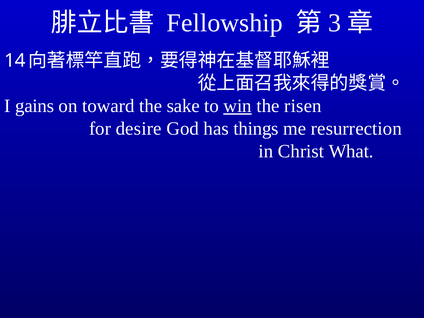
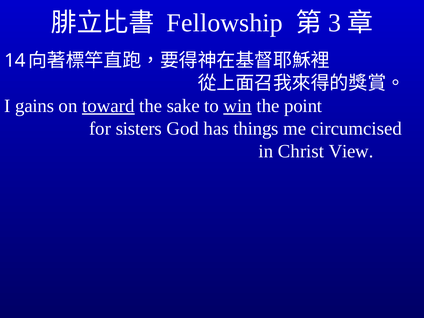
toward underline: none -> present
risen: risen -> point
desire: desire -> sisters
resurrection: resurrection -> circumcised
What: What -> View
